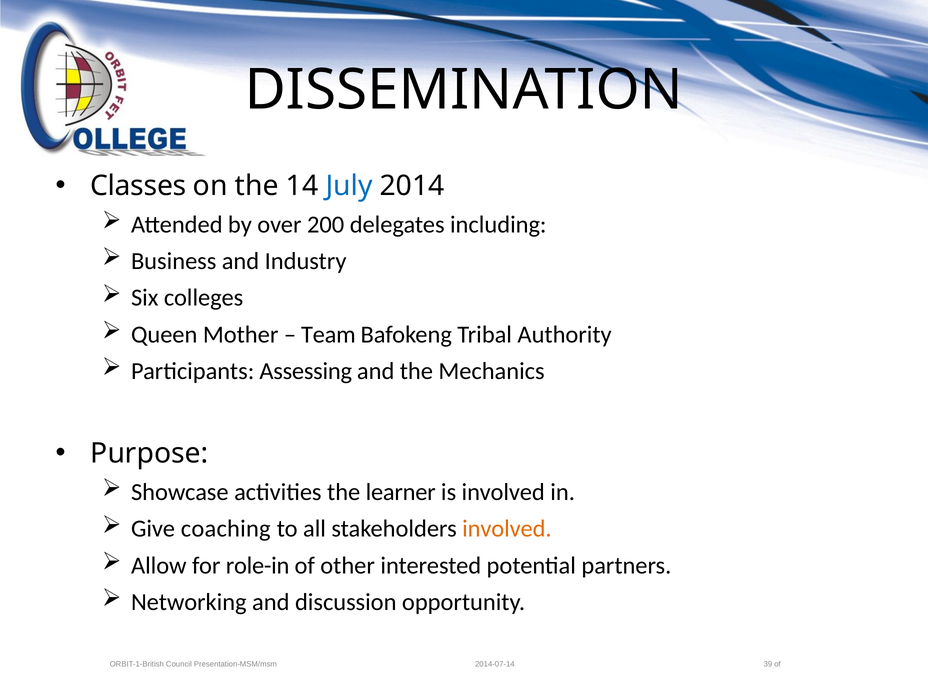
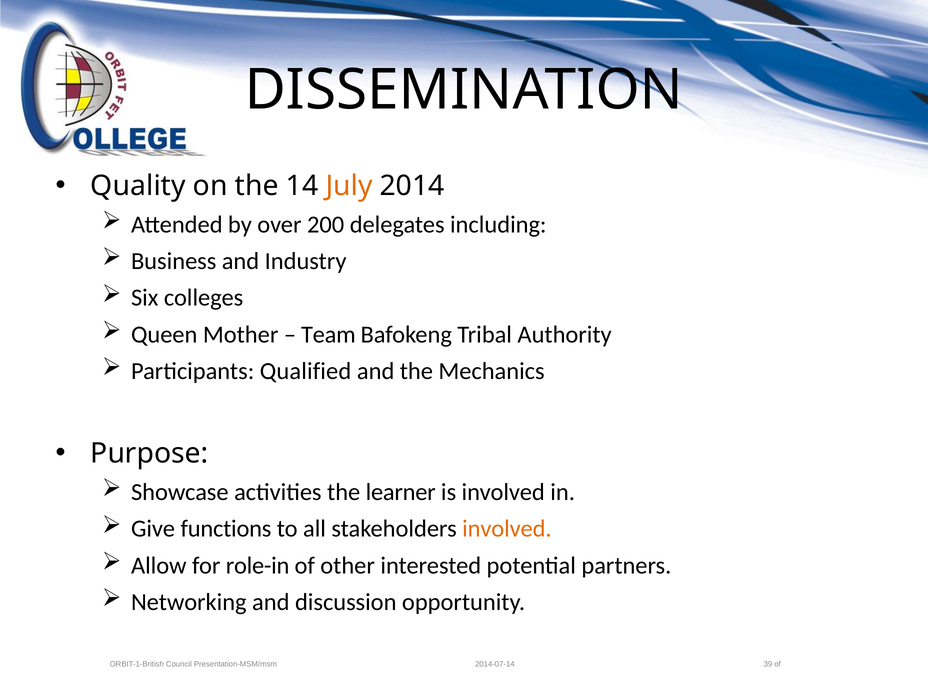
Classes: Classes -> Quality
July colour: blue -> orange
Assessing: Assessing -> Qualified
coaching: coaching -> functions
